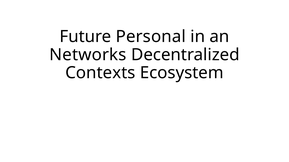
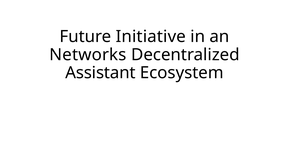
Personal: Personal -> Initiative
Contexts: Contexts -> Assistant
